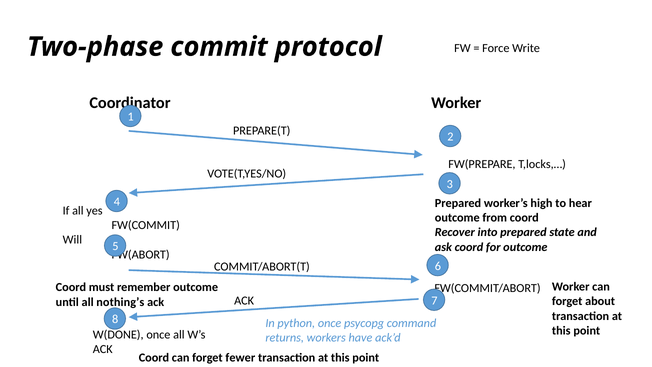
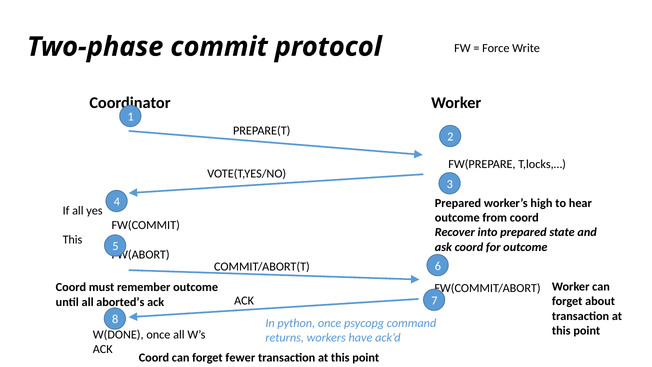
Will at (72, 240): Will -> This
nothing’s: nothing’s -> aborted’s
